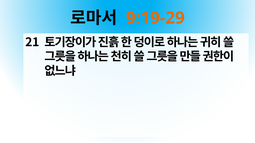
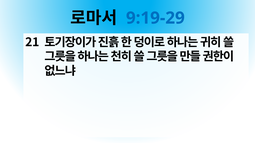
9:19-29 colour: orange -> blue
